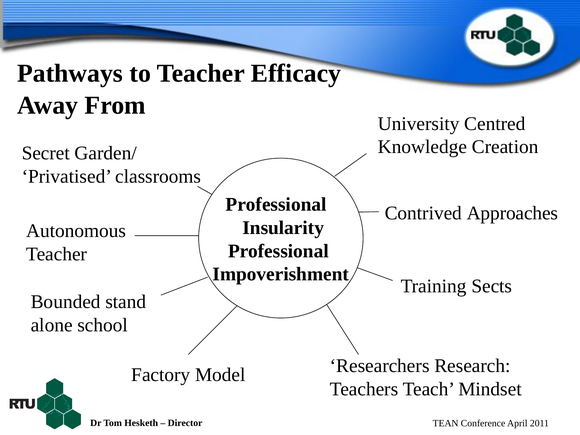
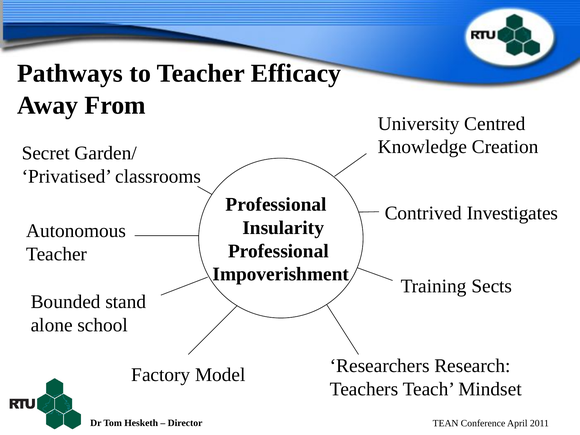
Approaches: Approaches -> Investigates
